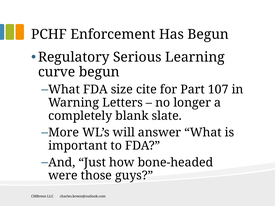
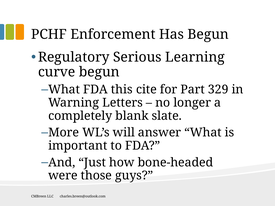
size: size -> this
107: 107 -> 329
